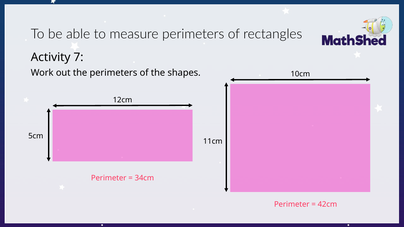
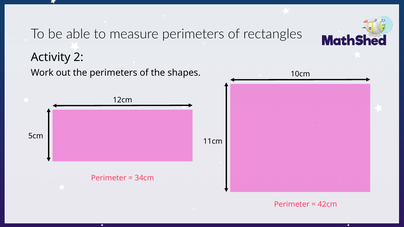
7: 7 -> 2
